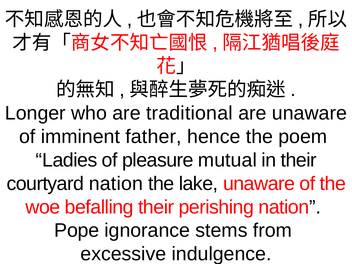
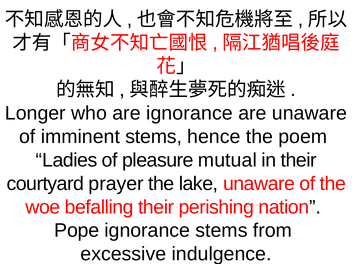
are traditional: traditional -> ignorance
imminent father: father -> stems
courtyard nation: nation -> prayer
